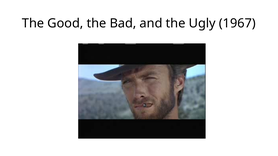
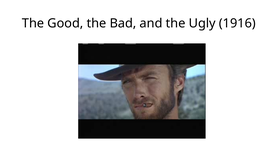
1967: 1967 -> 1916
